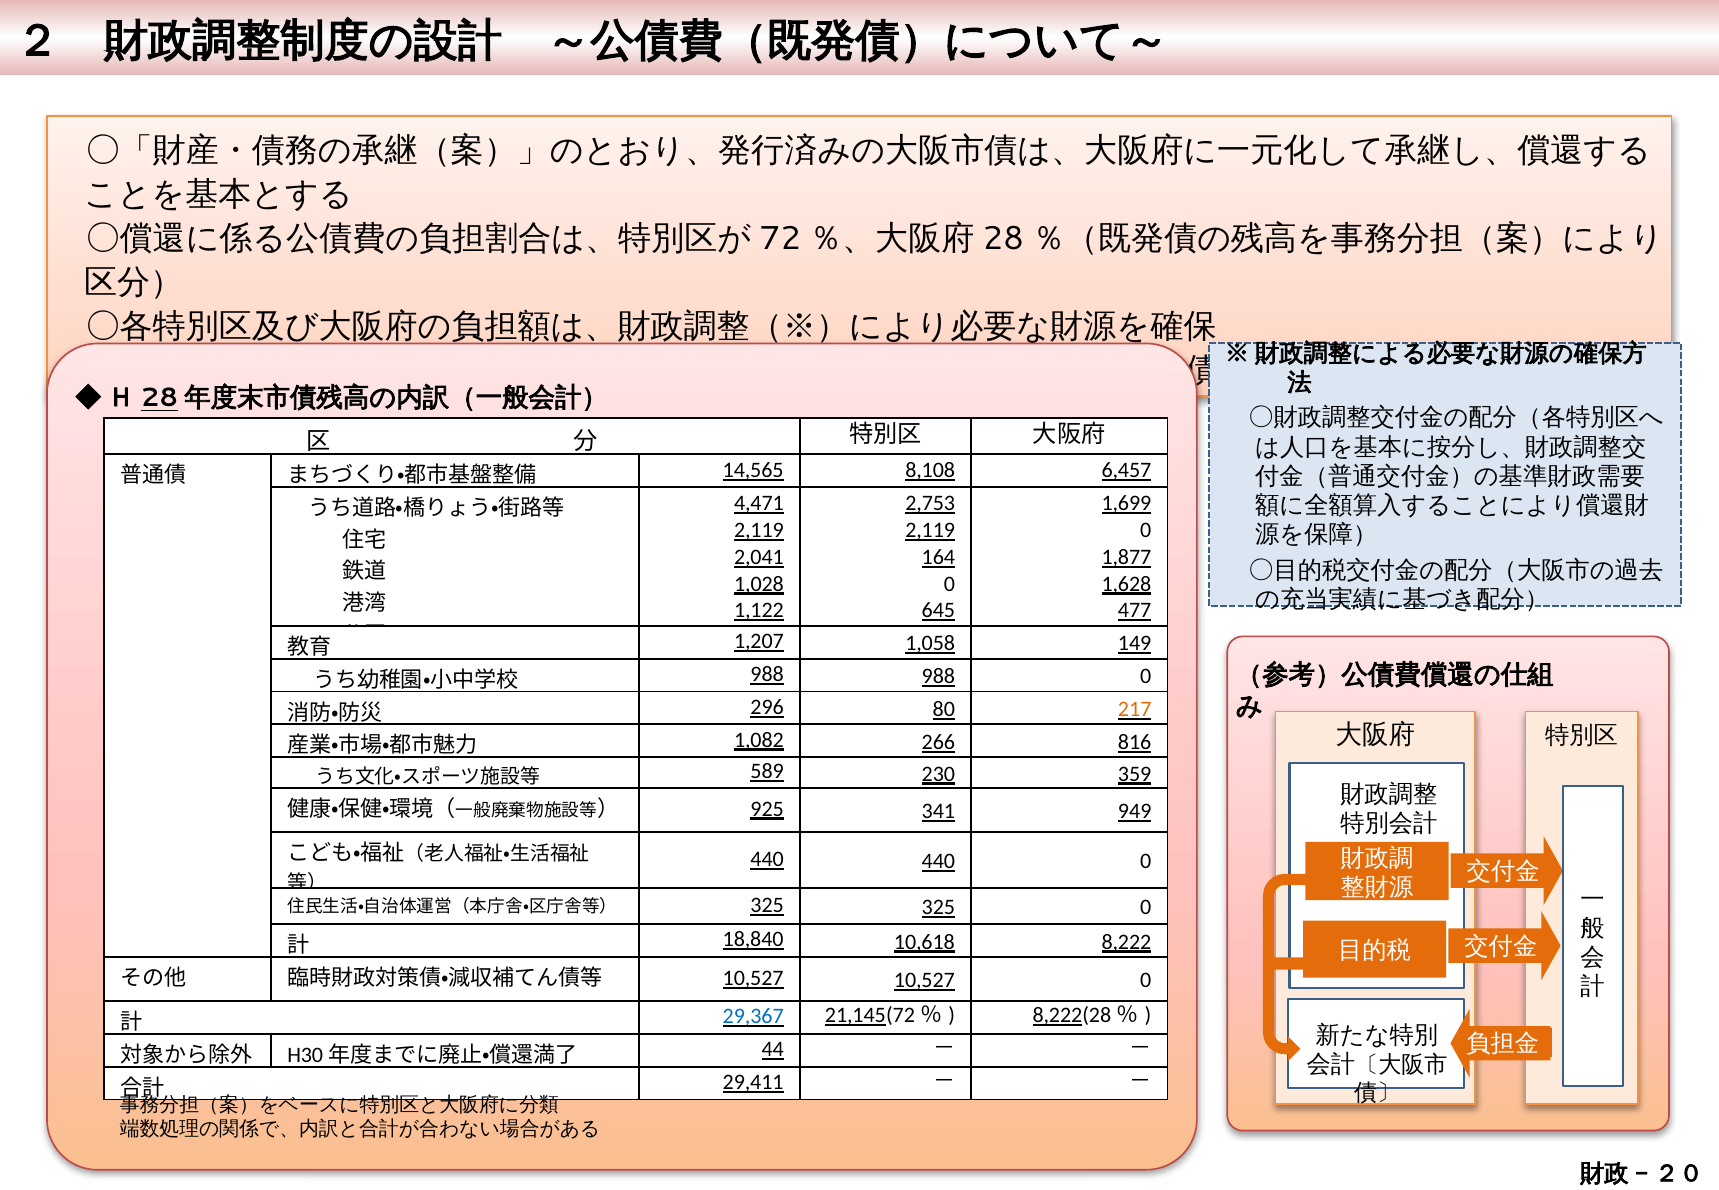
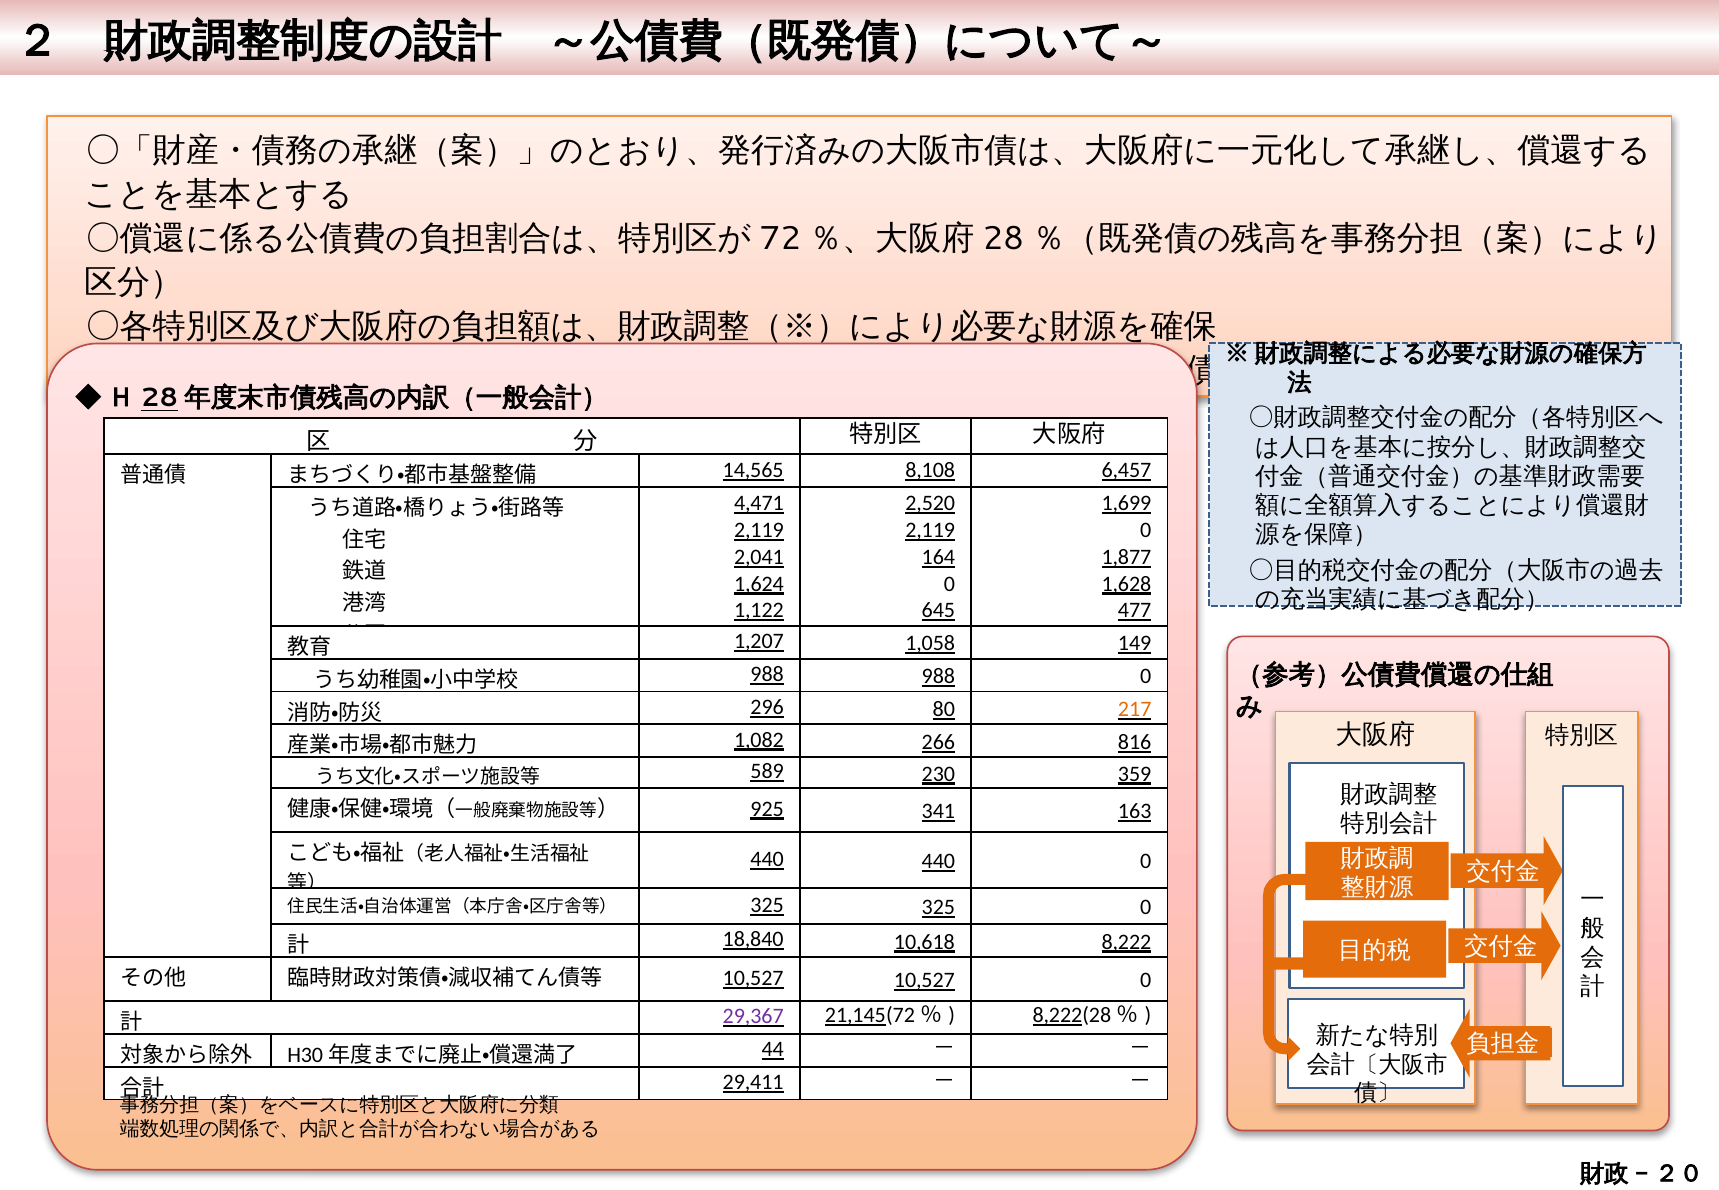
2,753: 2,753 -> 2,520
1,028: 1,028 -> 1,624
949: 949 -> 163
29,367 colour: blue -> purple
